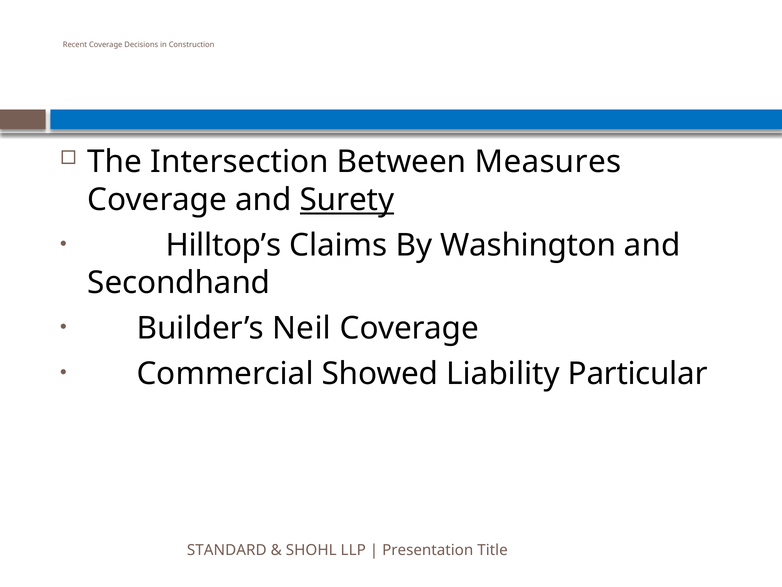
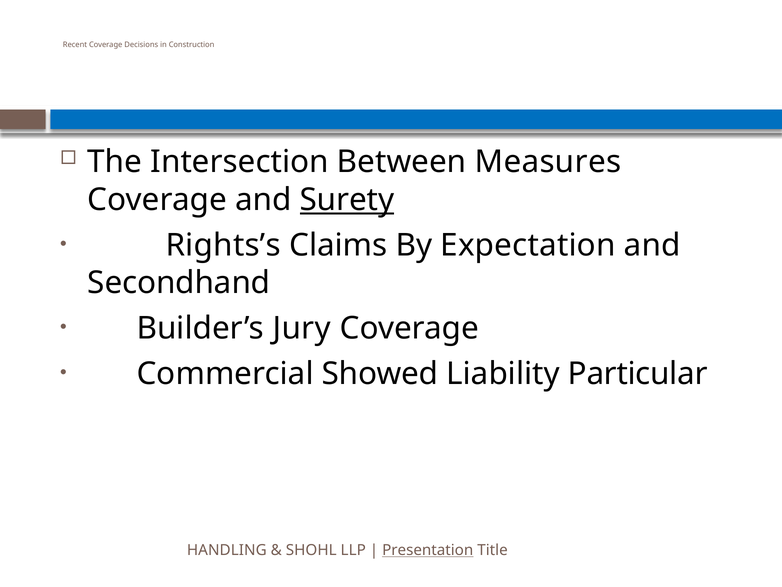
Hilltop’s: Hilltop’s -> Rights’s
Washington: Washington -> Expectation
Neil: Neil -> Jury
STANDARD: STANDARD -> HANDLING
Presentation underline: none -> present
